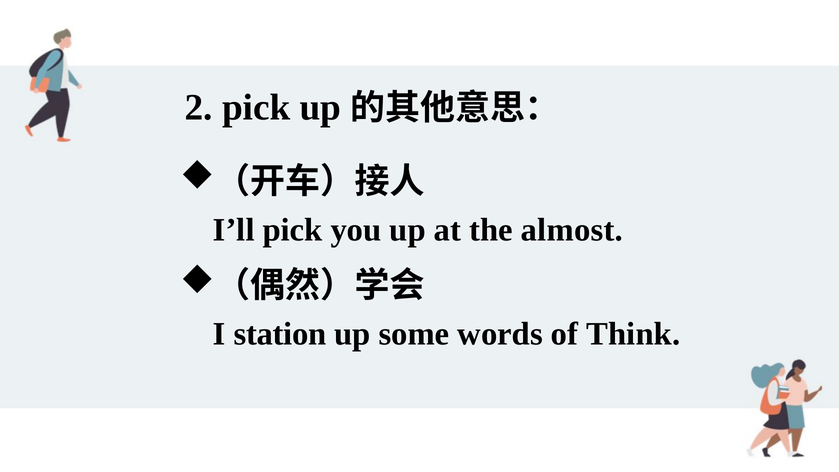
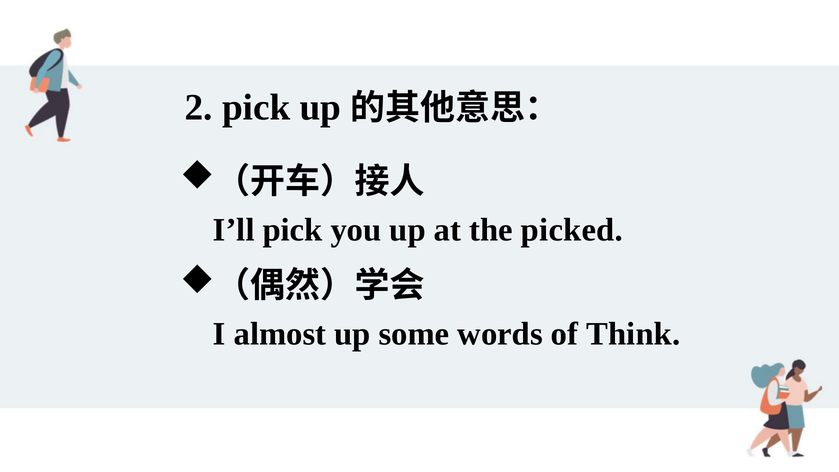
almost: almost -> picked
station: station -> almost
